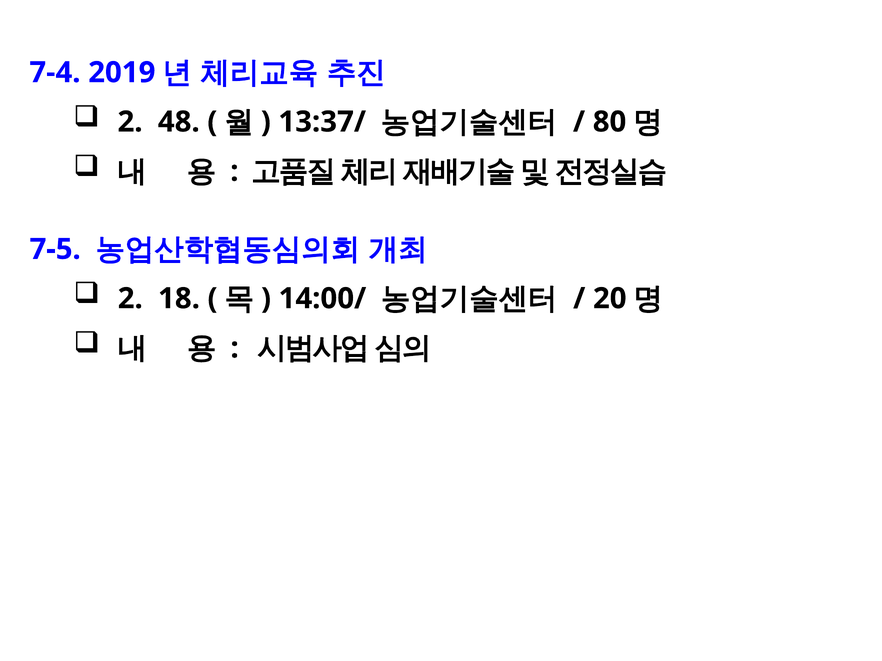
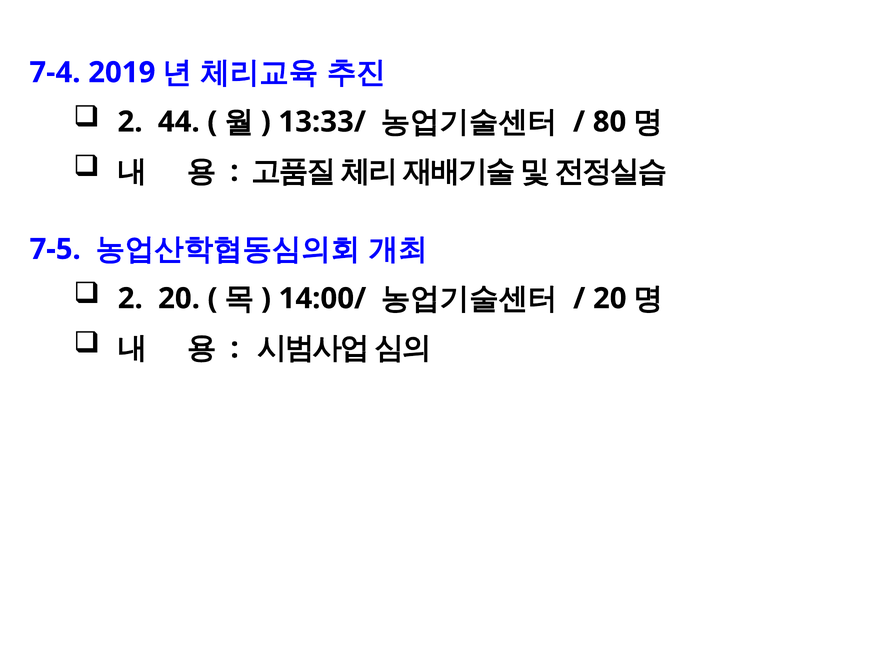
48: 48 -> 44
13:37/: 13:37/ -> 13:33/
2 18: 18 -> 20
